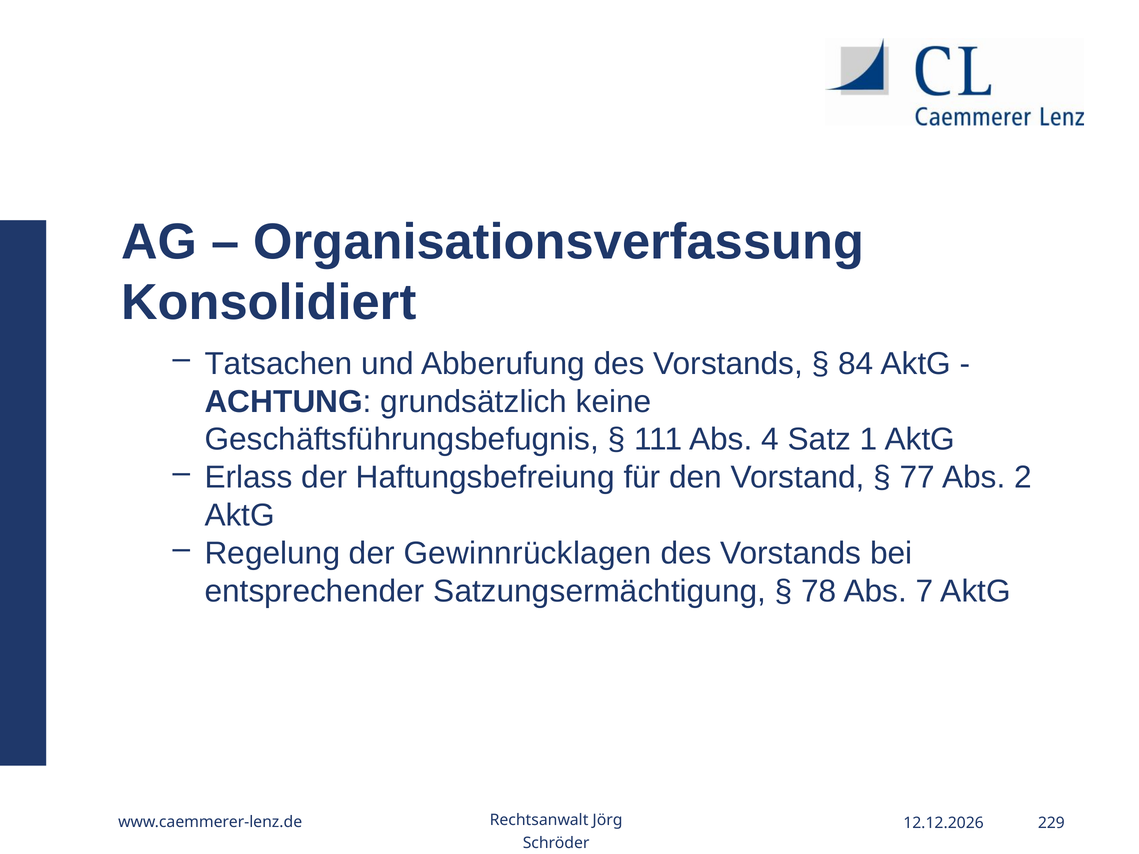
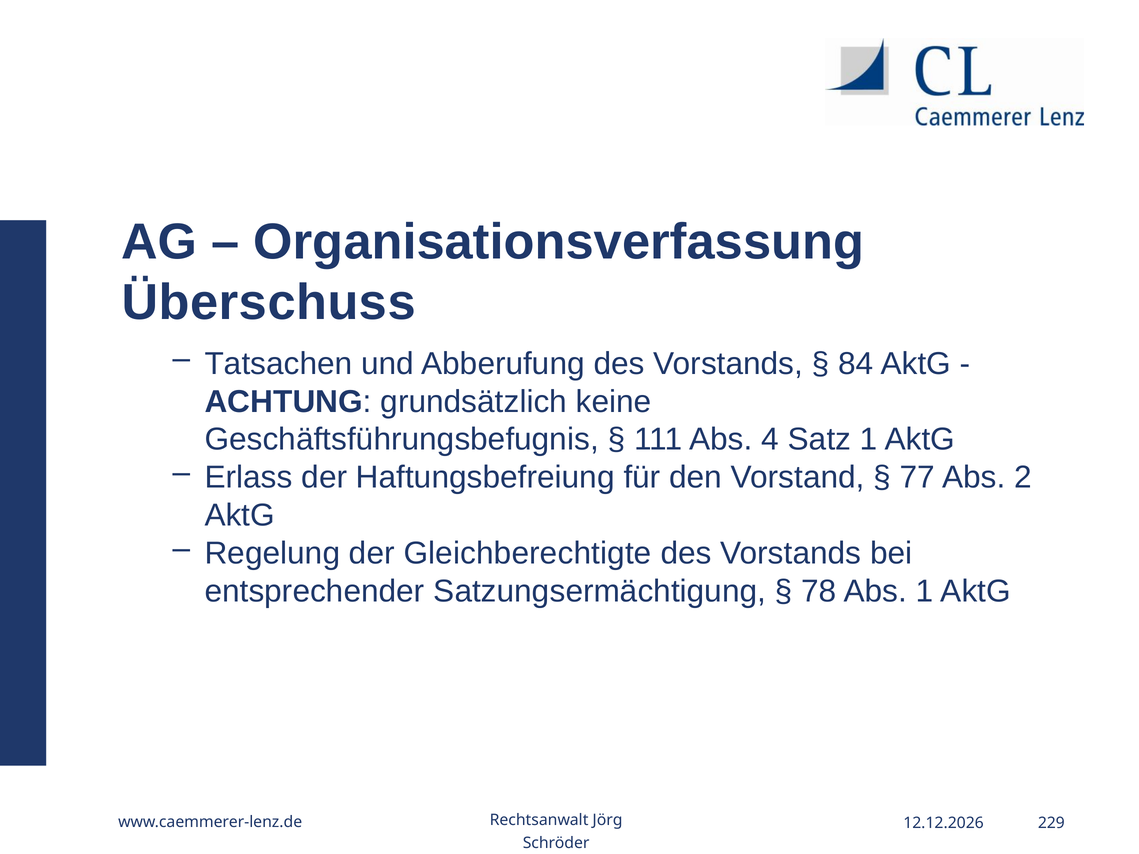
Konsolidiert: Konsolidiert -> Überschuss
Gewinnrücklagen: Gewinnrücklagen -> Gleichberechtigte
Abs 7: 7 -> 1
